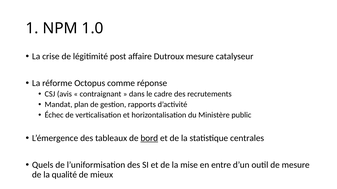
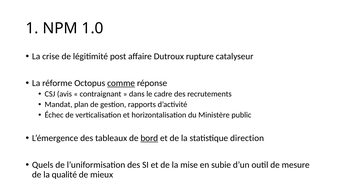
Dutroux mesure: mesure -> rupture
comme underline: none -> present
centrales: centrales -> direction
entre: entre -> subie
